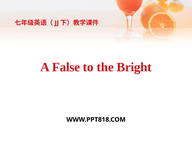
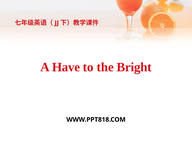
False: False -> Have
